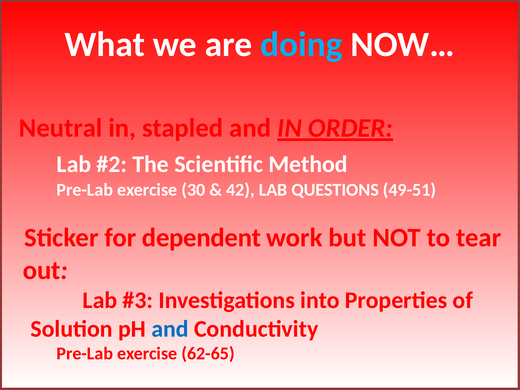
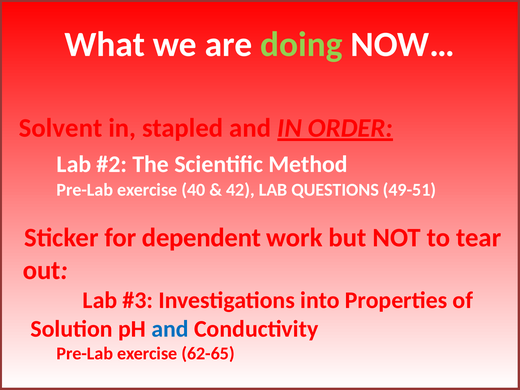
doing colour: light blue -> light green
Neutral: Neutral -> Solvent
30: 30 -> 40
